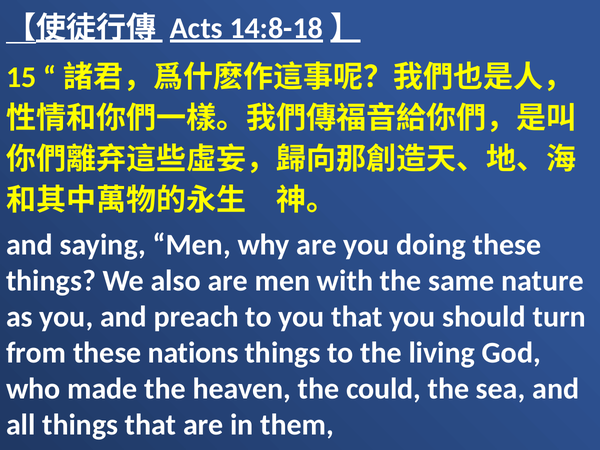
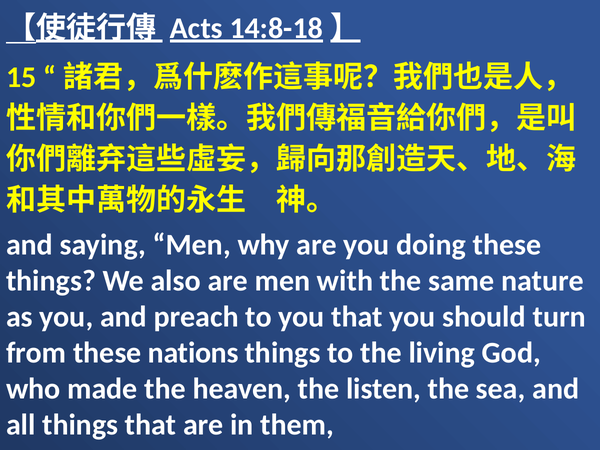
could: could -> listen
